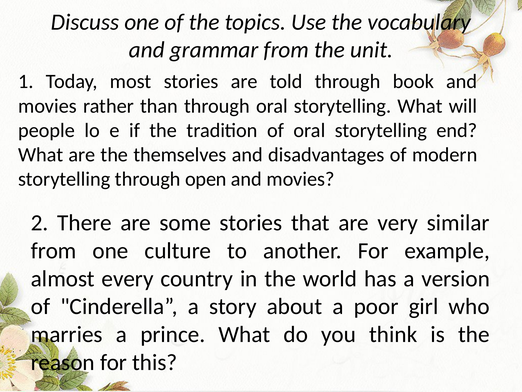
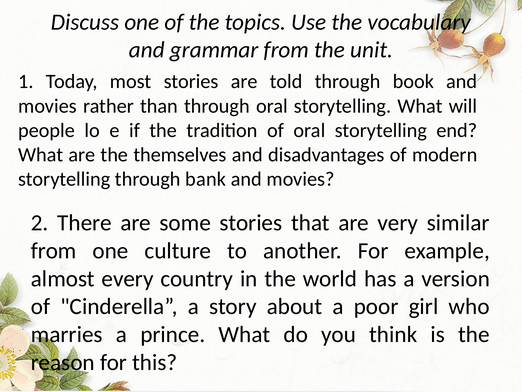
open: open -> bank
